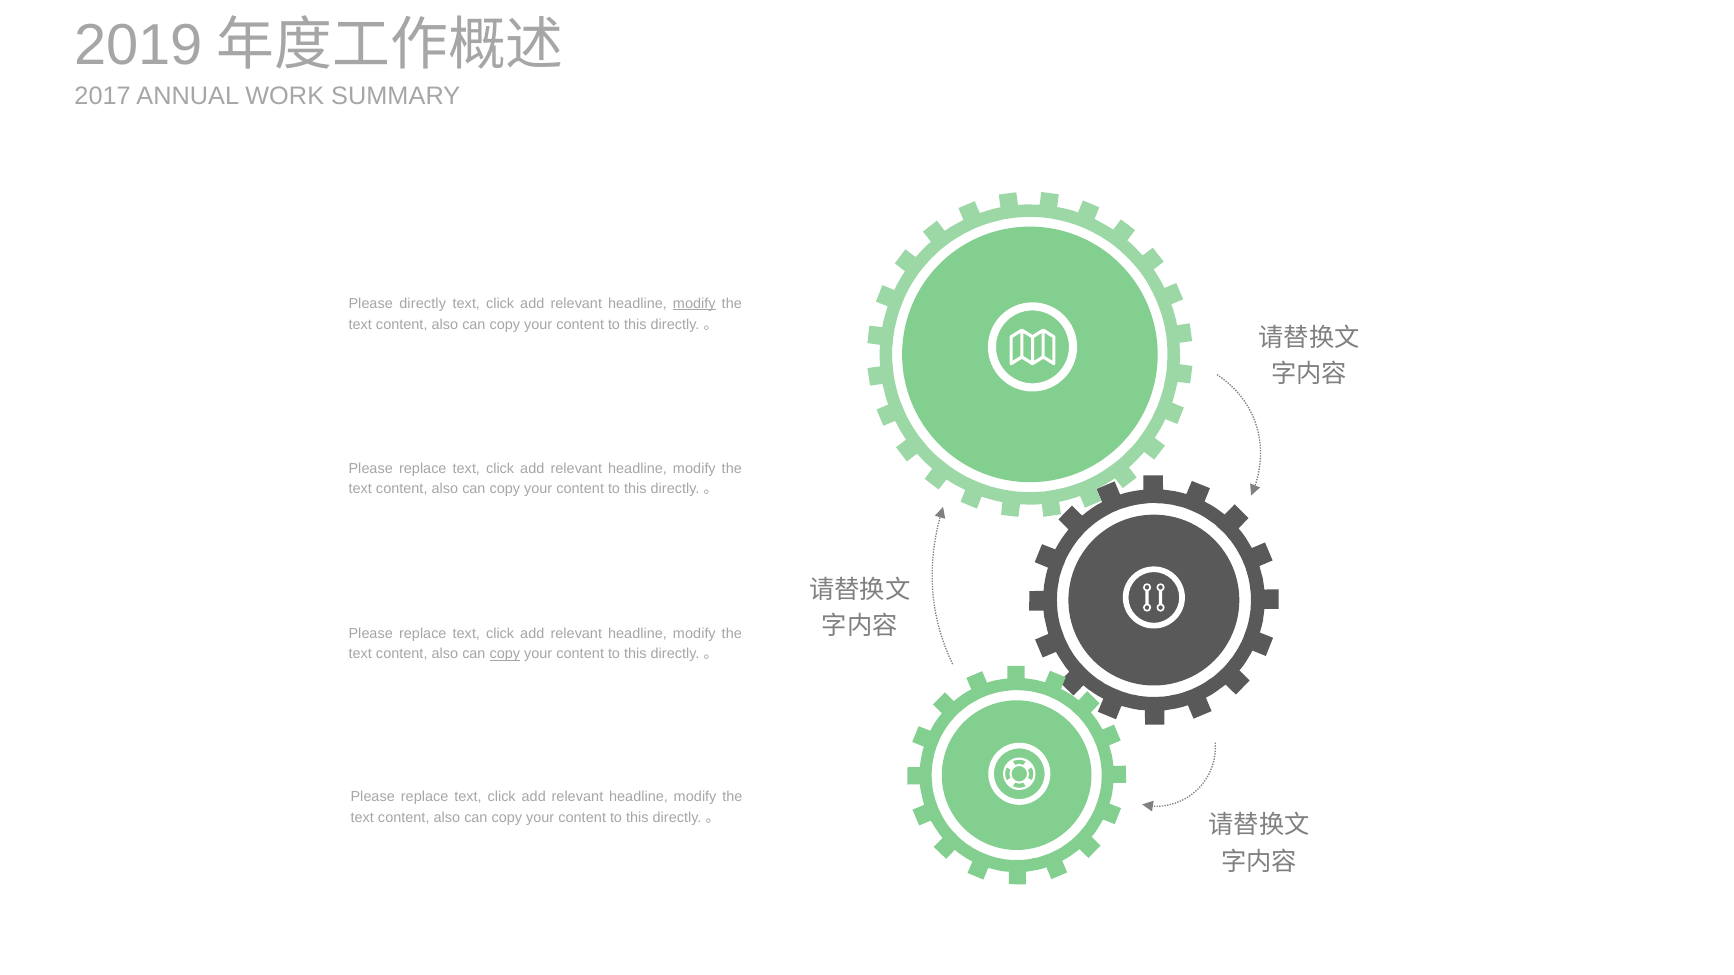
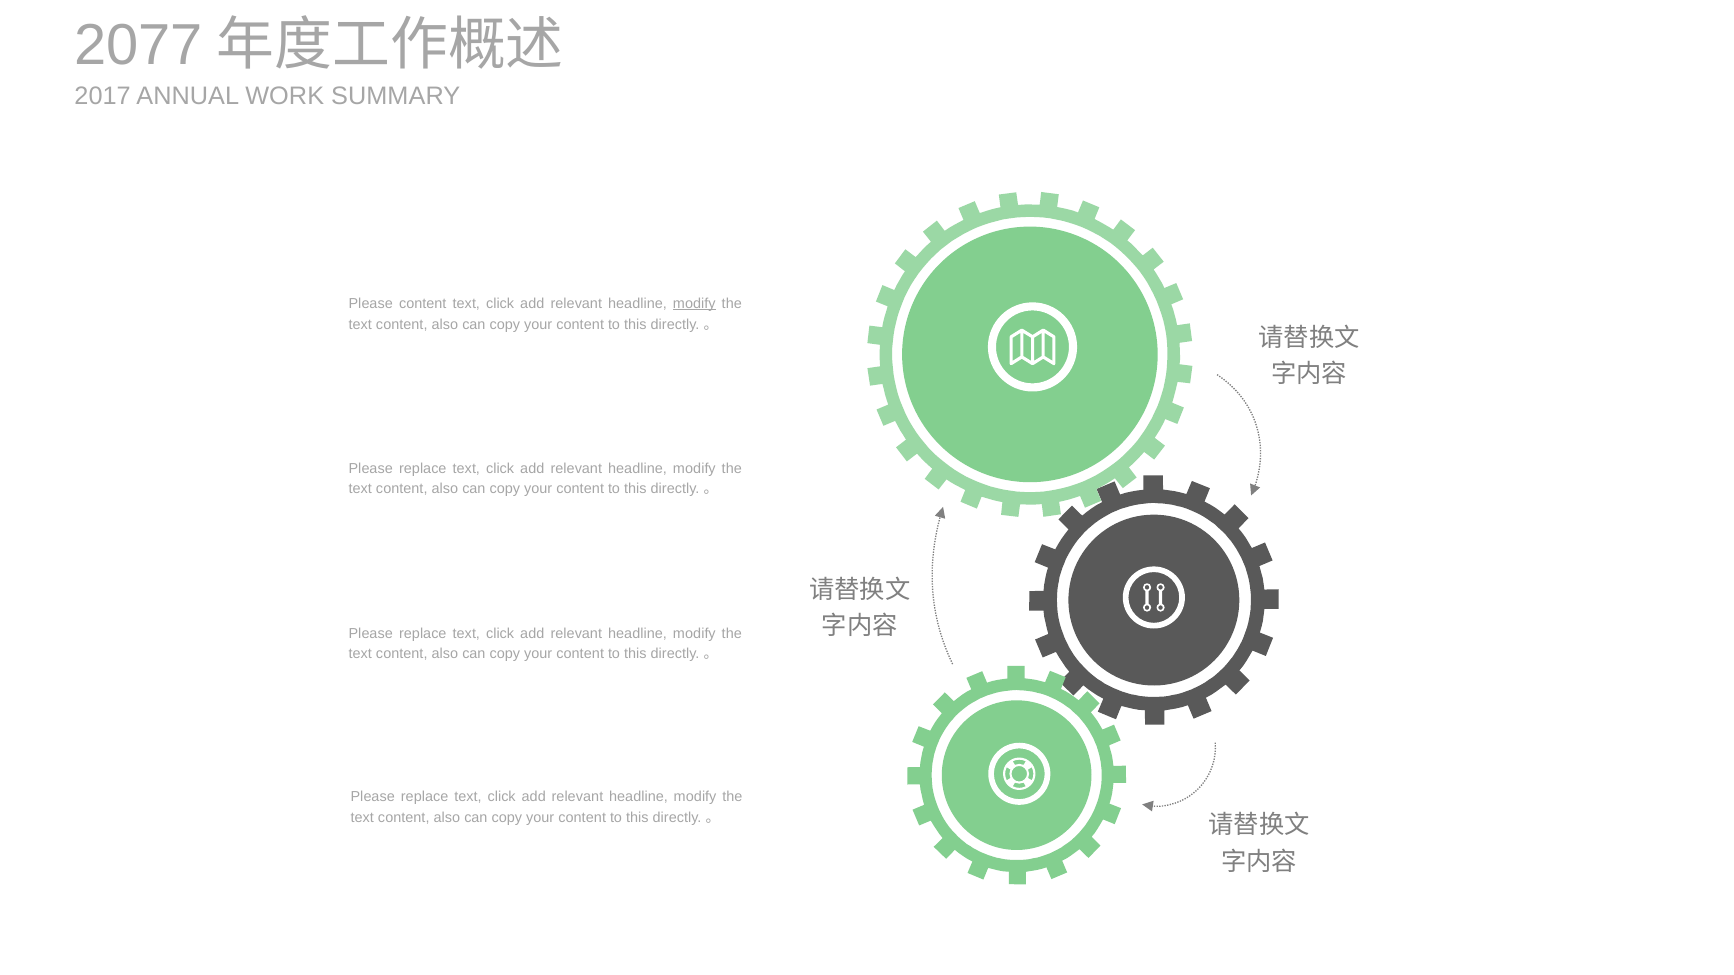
2019: 2019 -> 2077
Please directly: directly -> content
copy at (505, 654) underline: present -> none
